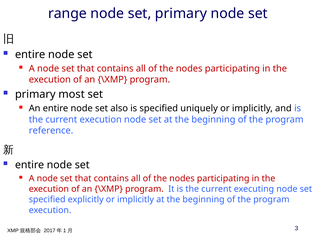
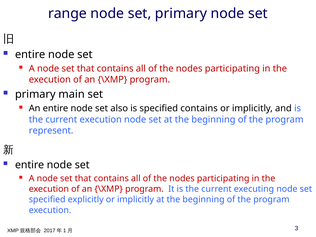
most: most -> main
specified uniquely: uniquely -> contains
reference: reference -> represent
